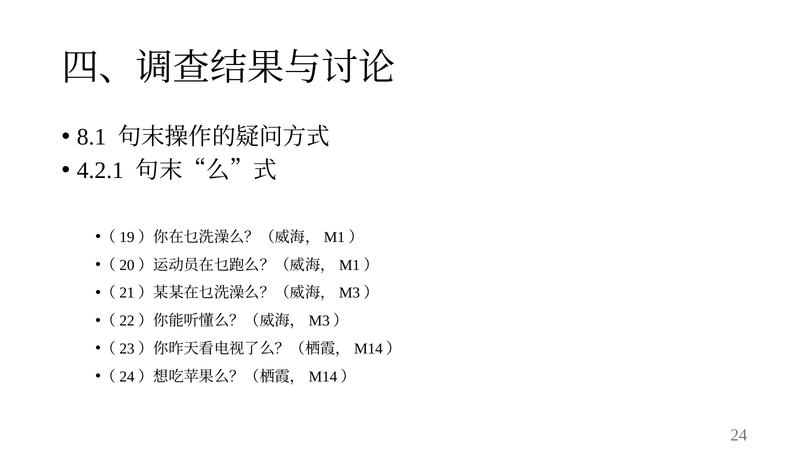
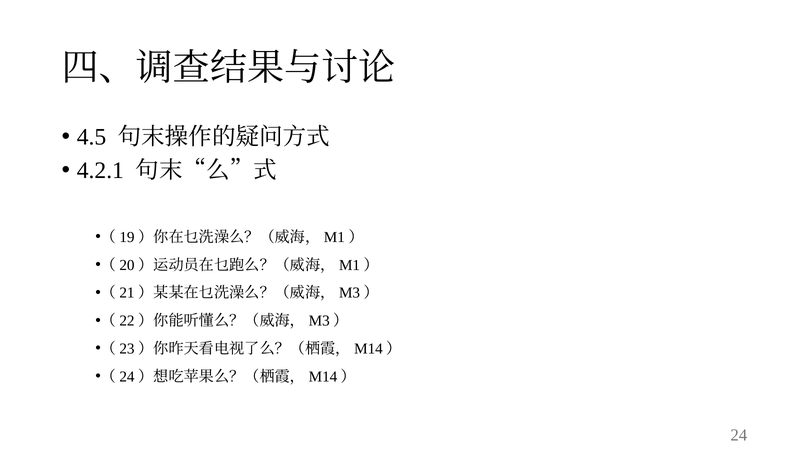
8.1: 8.1 -> 4.5
